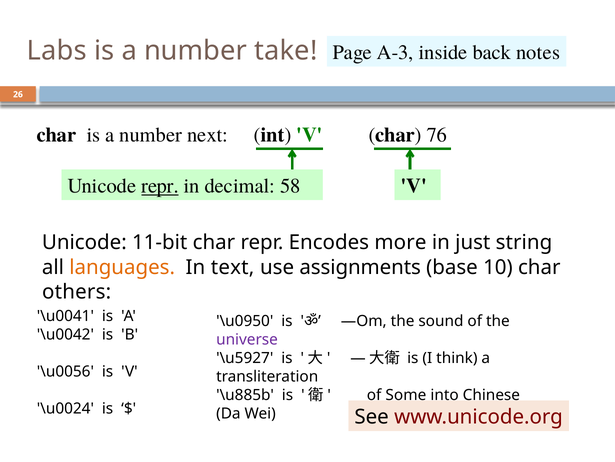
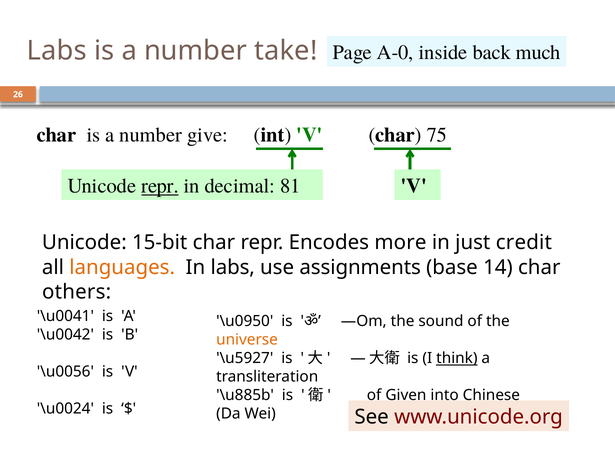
A-3: A-3 -> A-0
notes: notes -> much
next: next -> give
76: 76 -> 75
58: 58 -> 81
11-bit: 11-bit -> 15-bit
string: string -> credit
In text: text -> labs
10: 10 -> 14
universe colour: purple -> orange
think underline: none -> present
Some: Some -> Given
